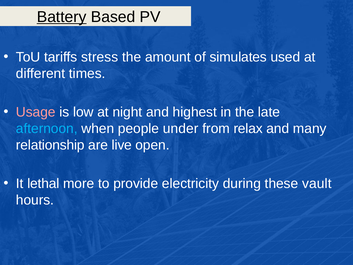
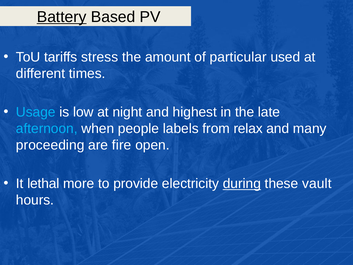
simulates: simulates -> particular
Usage colour: pink -> light blue
under: under -> labels
relationship: relationship -> proceeding
live: live -> fire
during underline: none -> present
